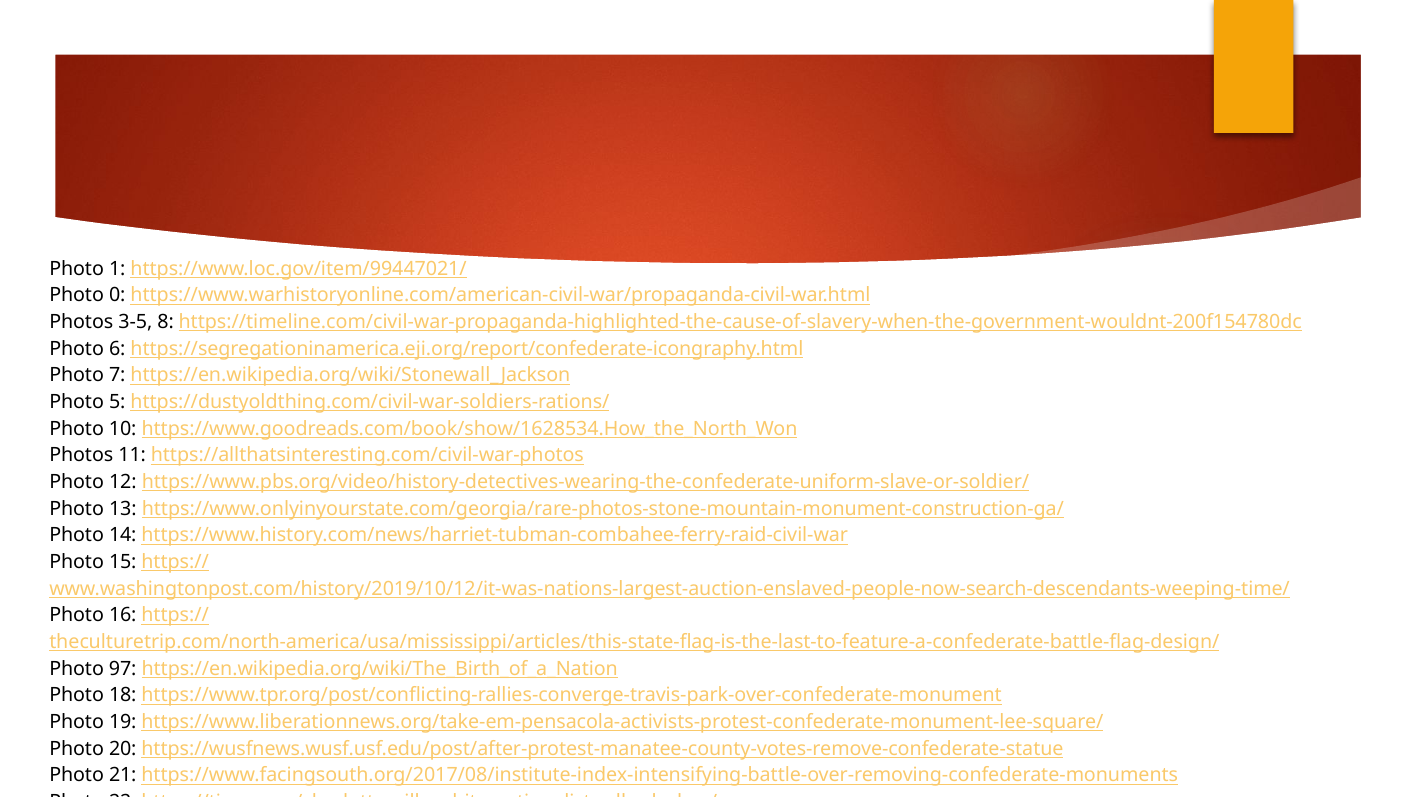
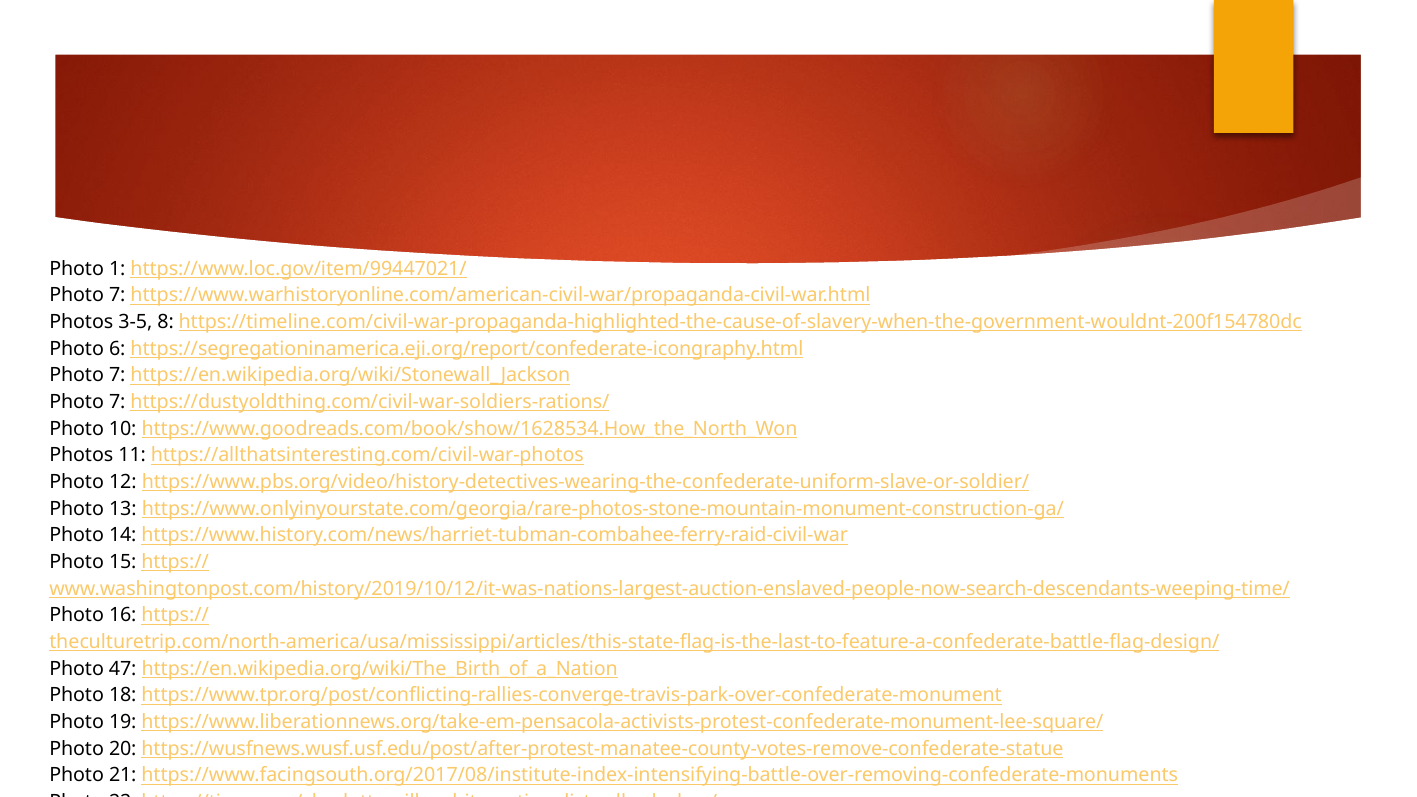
0 at (117, 295): 0 -> 7
5 at (117, 402): 5 -> 7
97: 97 -> 47
